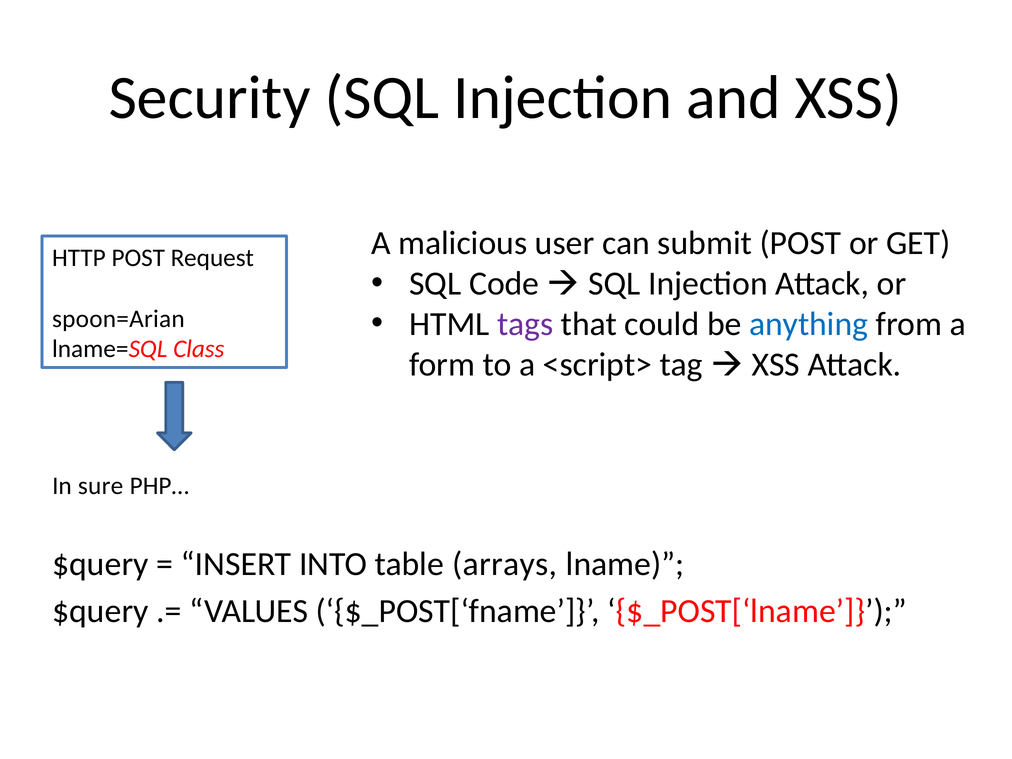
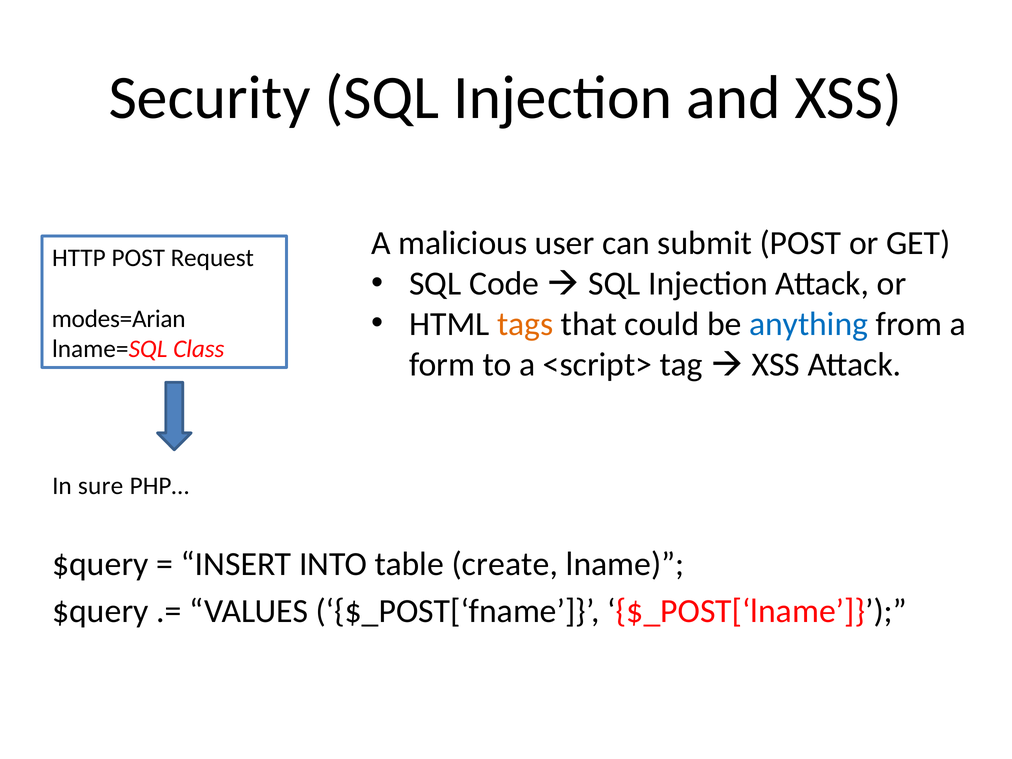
tags colour: purple -> orange
spoon=Arian: spoon=Arian -> modes=Arian
arrays: arrays -> create
